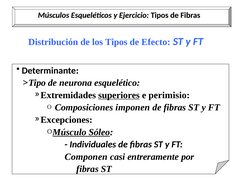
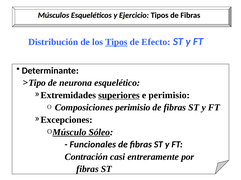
Tipos at (116, 42) underline: none -> present
Composiciones imponen: imponen -> perimisio
Individuales: Individuales -> Funcionales
Componen: Componen -> Contración
